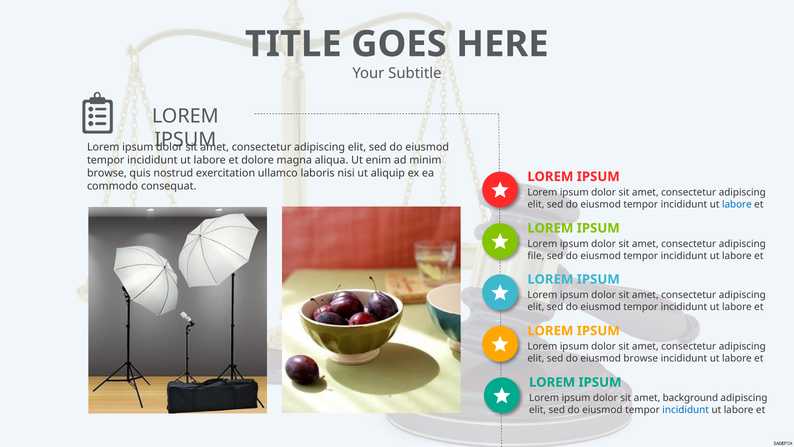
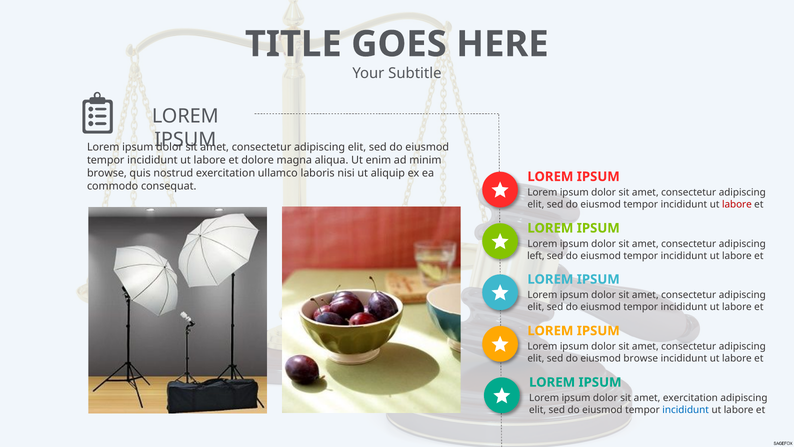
labore at (737, 204) colour: blue -> red
file: file -> left
amet background: background -> exercitation
